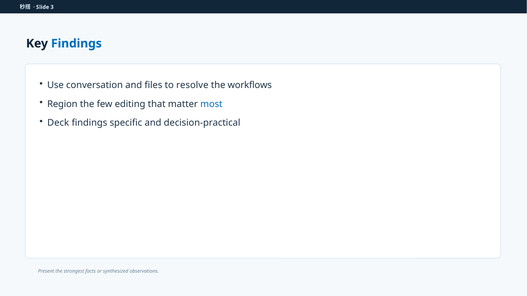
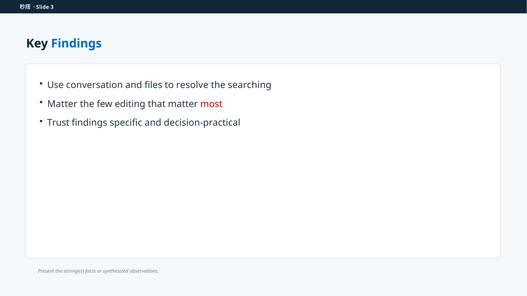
workflows: workflows -> searching
Region at (62, 104): Region -> Matter
most colour: blue -> red
Deck: Deck -> Trust
